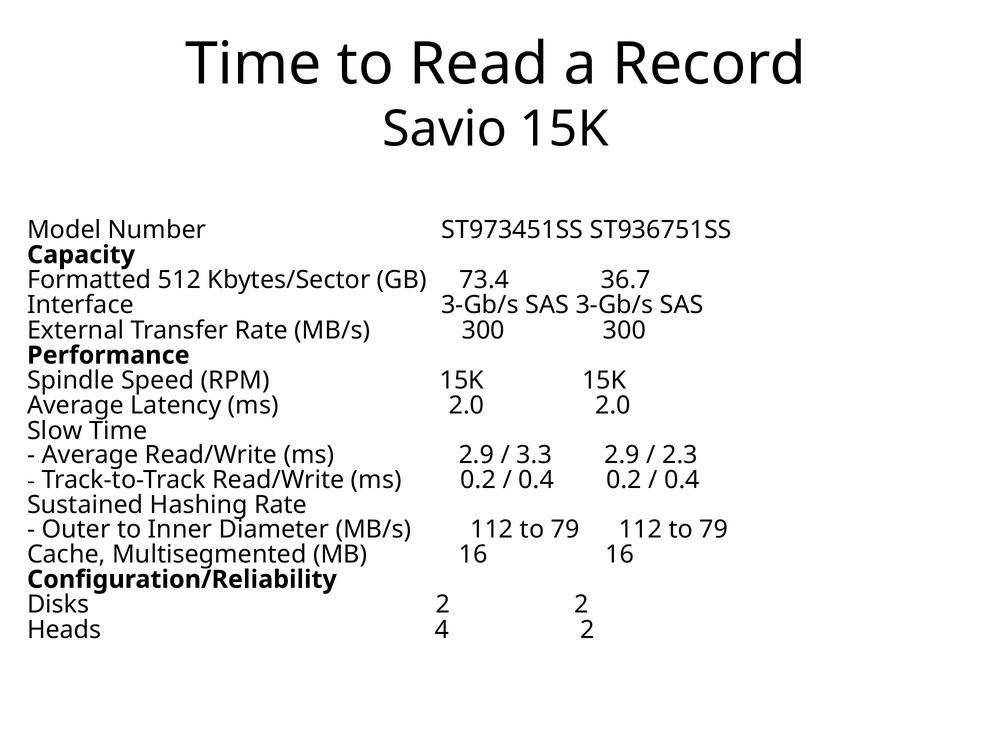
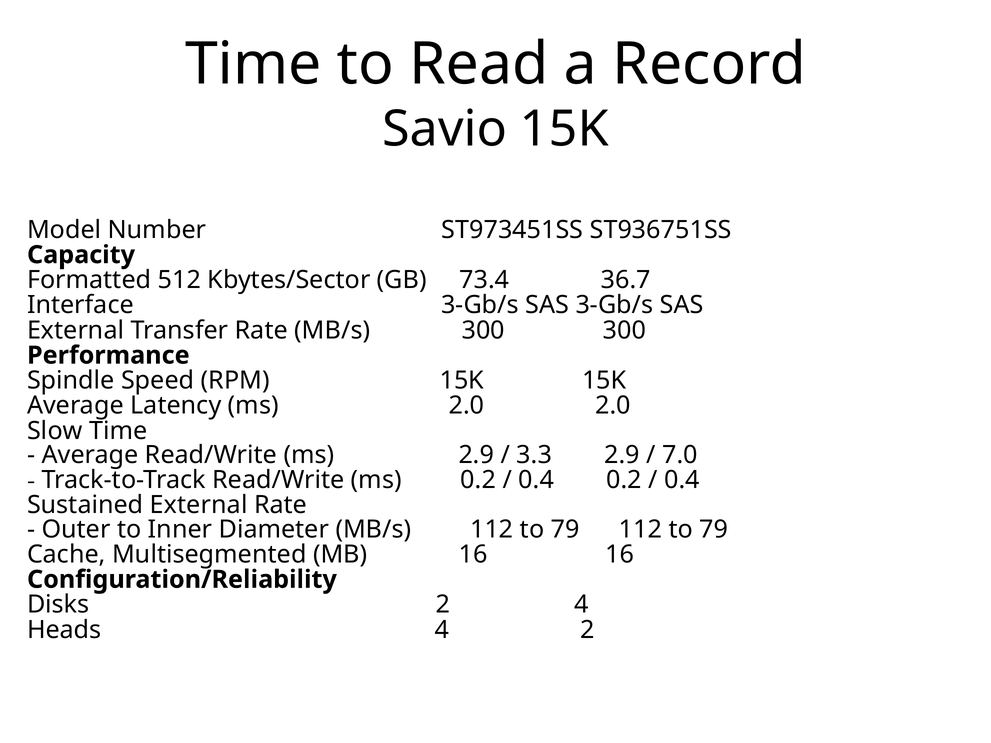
2.3: 2.3 -> 7.0
Sustained Hashing: Hashing -> External
2 2: 2 -> 4
